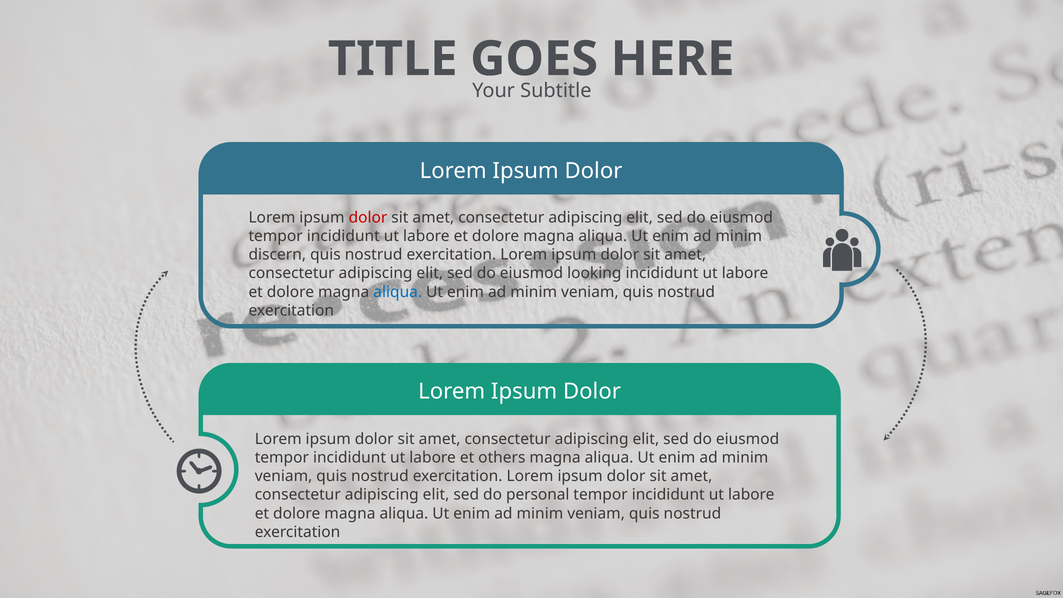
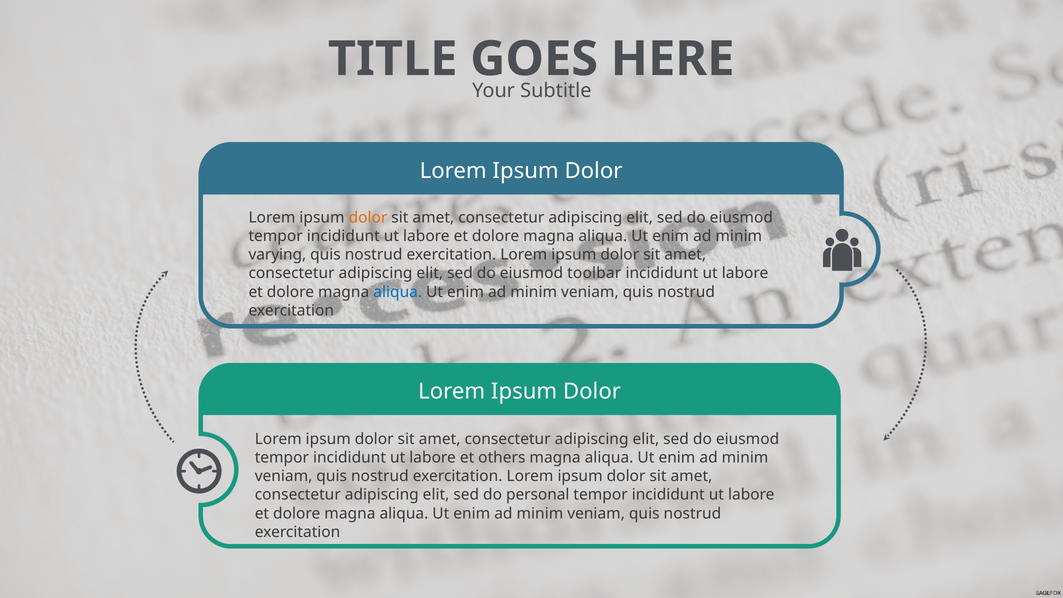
dolor at (368, 217) colour: red -> orange
discern: discern -> varying
looking: looking -> toolbar
